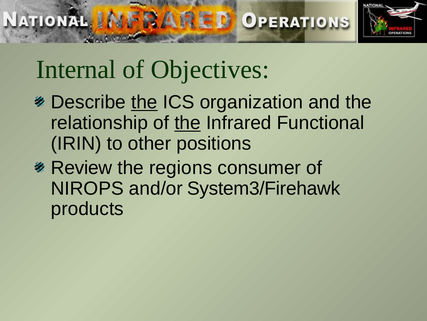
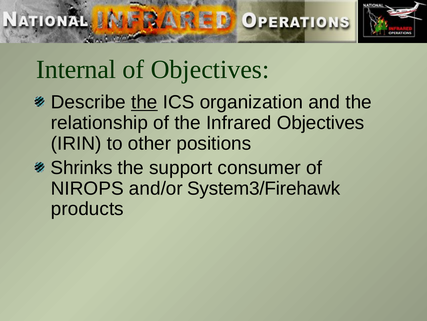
the at (188, 123) underline: present -> none
Infrared Functional: Functional -> Objectives
Review: Review -> Shrinks
regions: regions -> support
